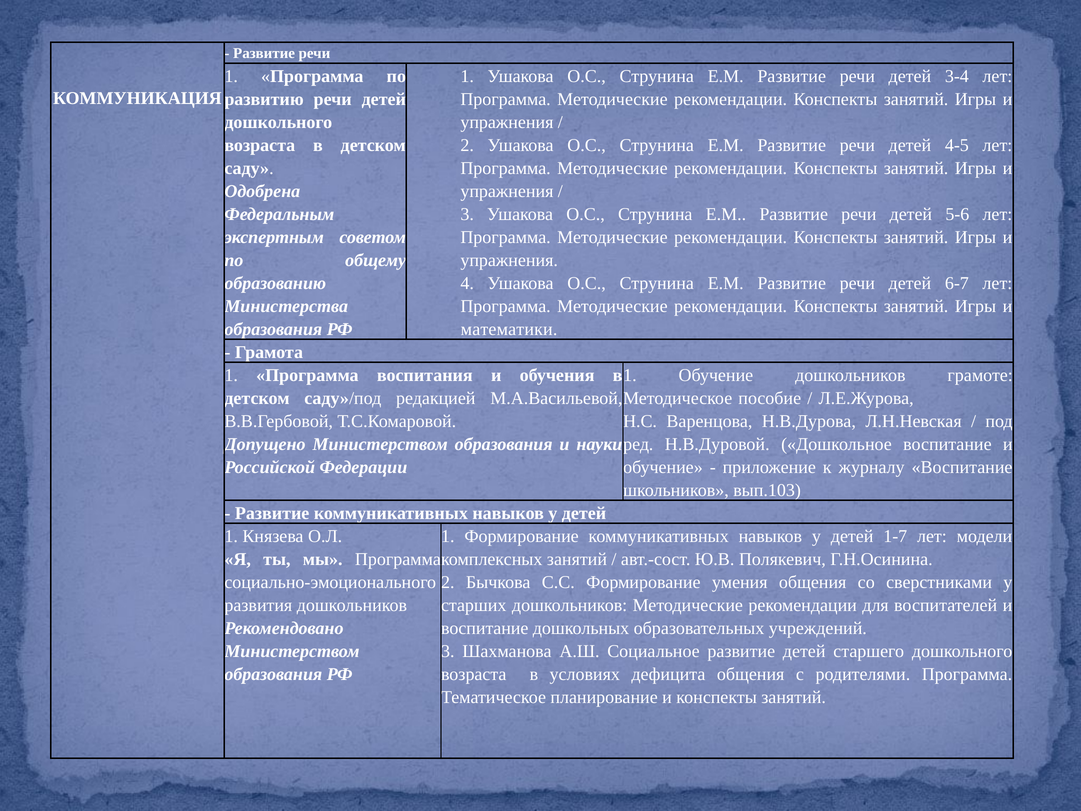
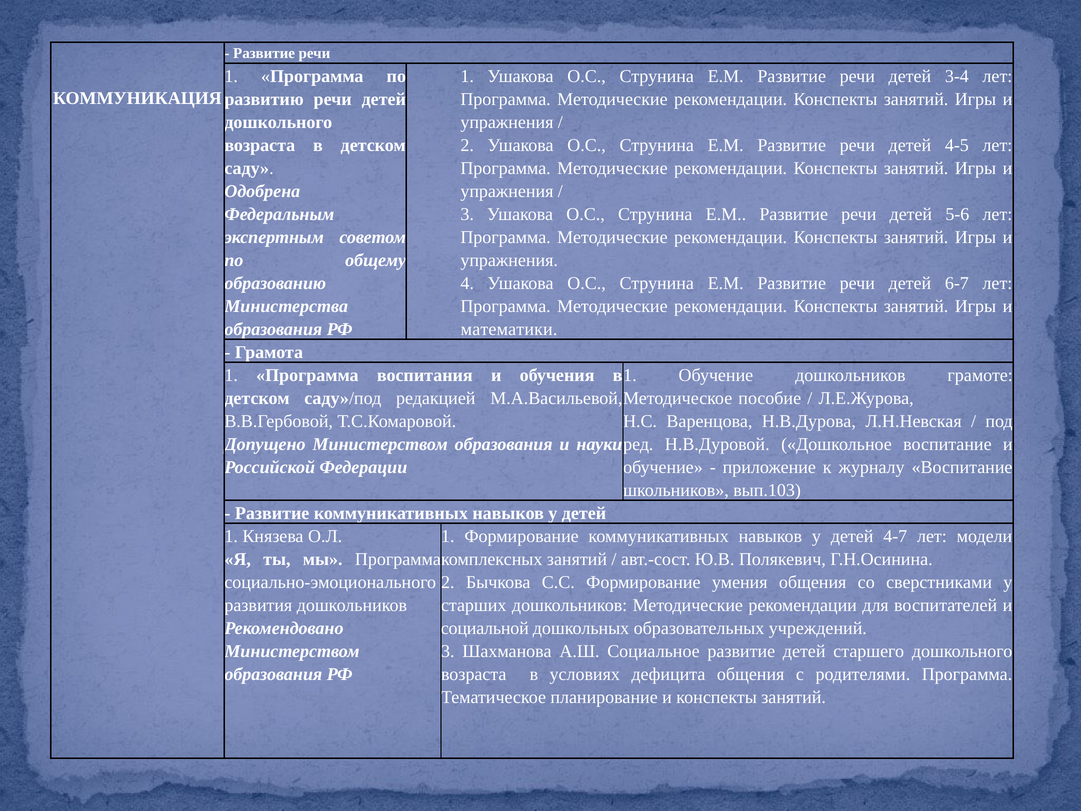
1-7: 1-7 -> 4-7
воспитание at (485, 628): воспитание -> социальной
